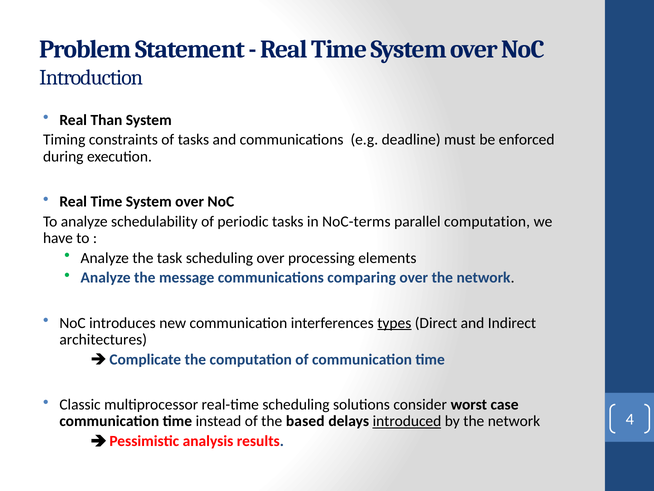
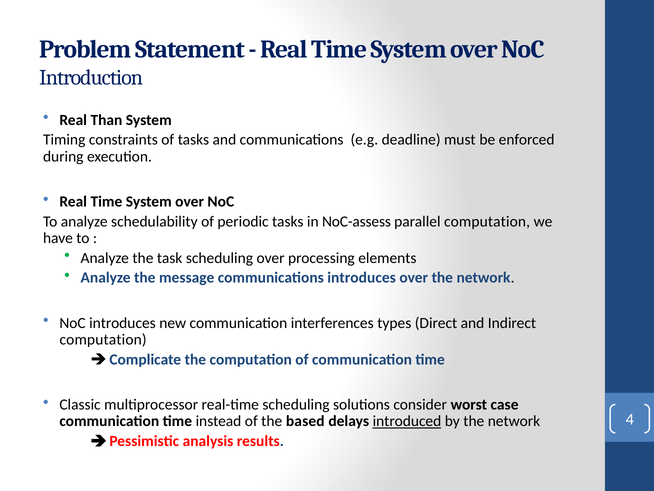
NoC-terms: NoC-terms -> NoC-assess
communications comparing: comparing -> introduces
types underline: present -> none
architectures at (103, 339): architectures -> computation
